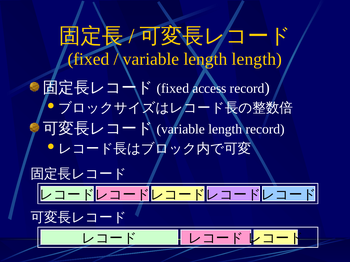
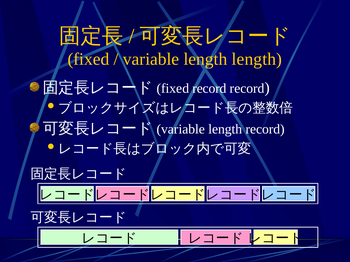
access at (209, 89): access -> record
